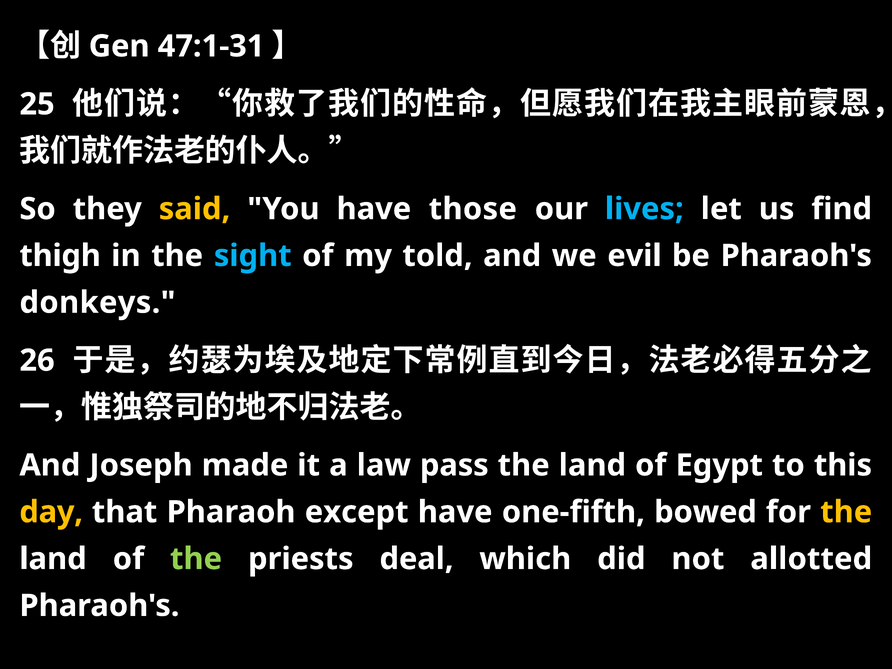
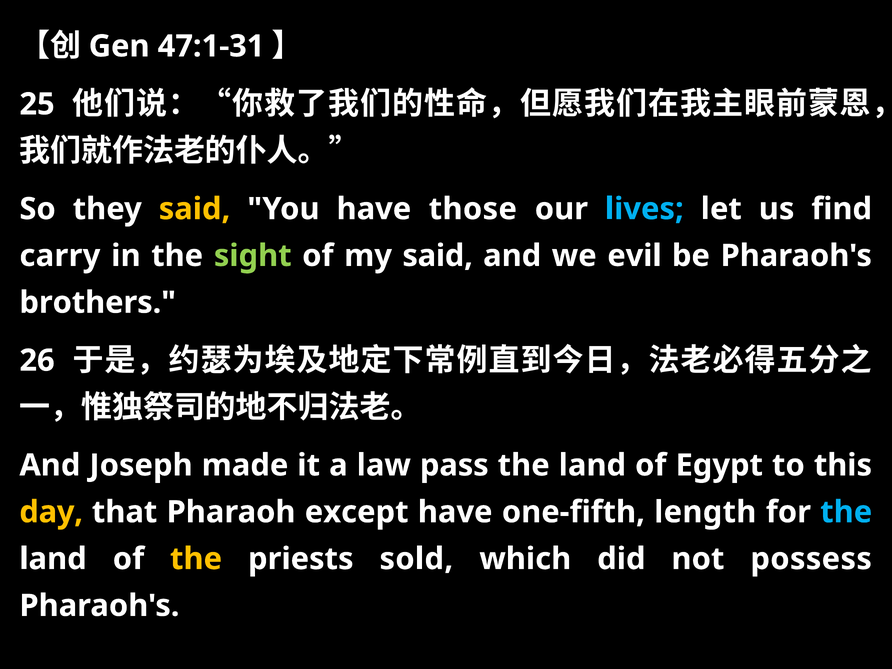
thigh: thigh -> carry
sight colour: light blue -> light green
my told: told -> said
donkeys: donkeys -> brothers
bowed: bowed -> length
the at (846, 512) colour: yellow -> light blue
the at (196, 559) colour: light green -> yellow
deal: deal -> sold
allotted: allotted -> possess
